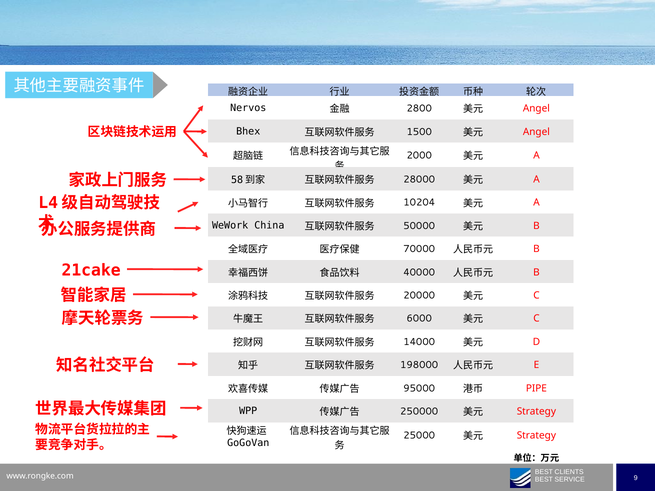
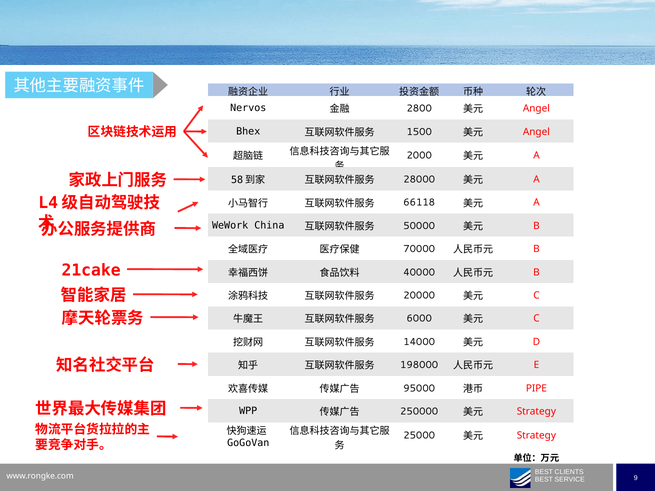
10204: 10204 -> 66118
